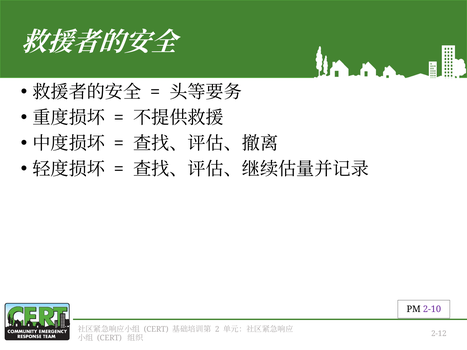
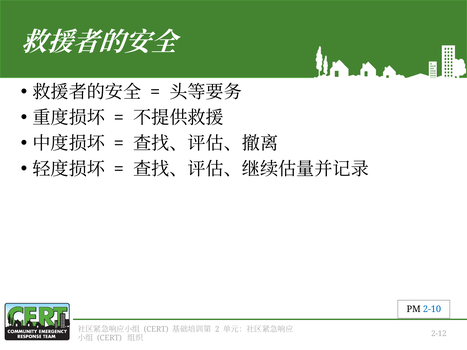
2-10 colour: purple -> blue
